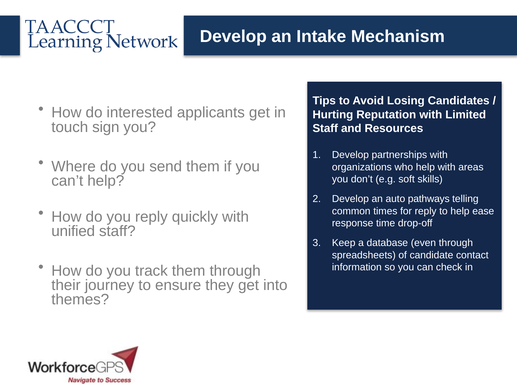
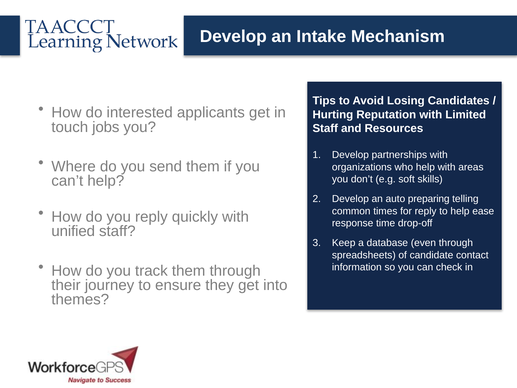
sign: sign -> jobs
pathways: pathways -> preparing
